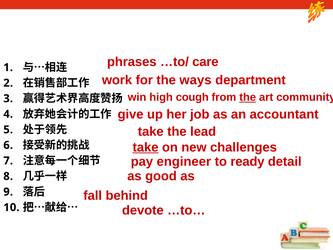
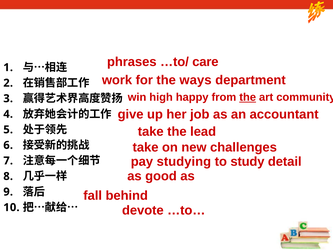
cough: cough -> happy
take at (146, 147) underline: present -> none
engineer: engineer -> studying
ready: ready -> study
